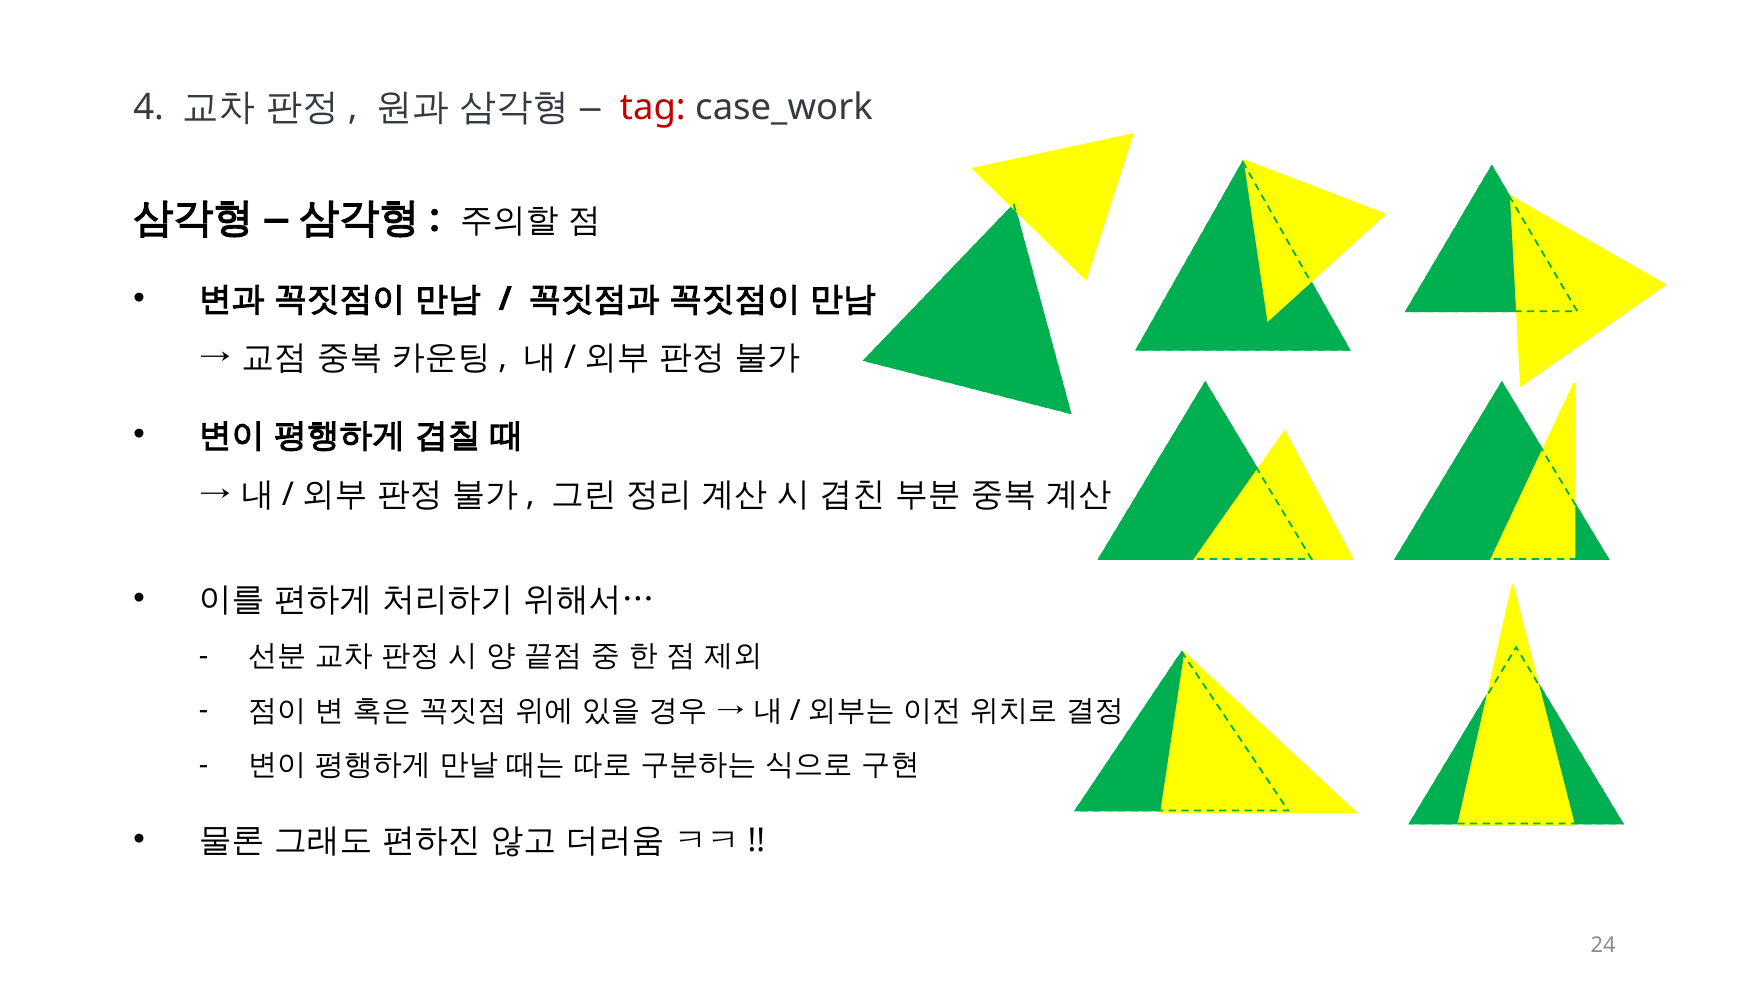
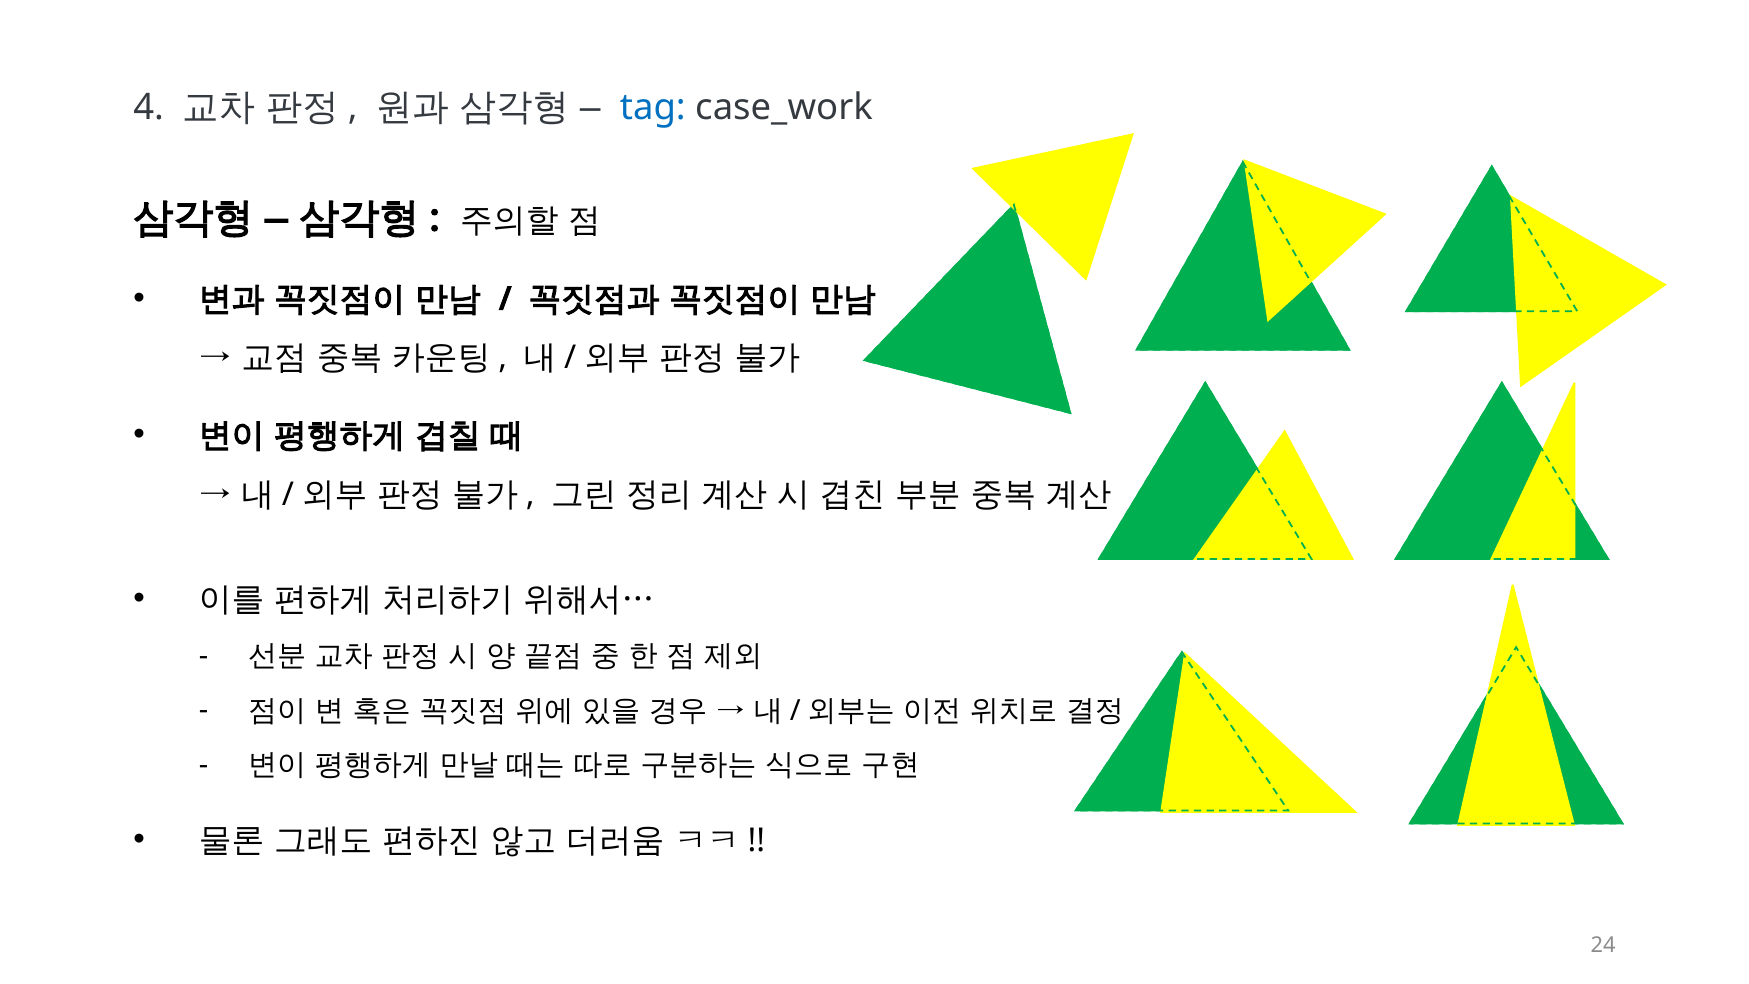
tag colour: red -> blue
